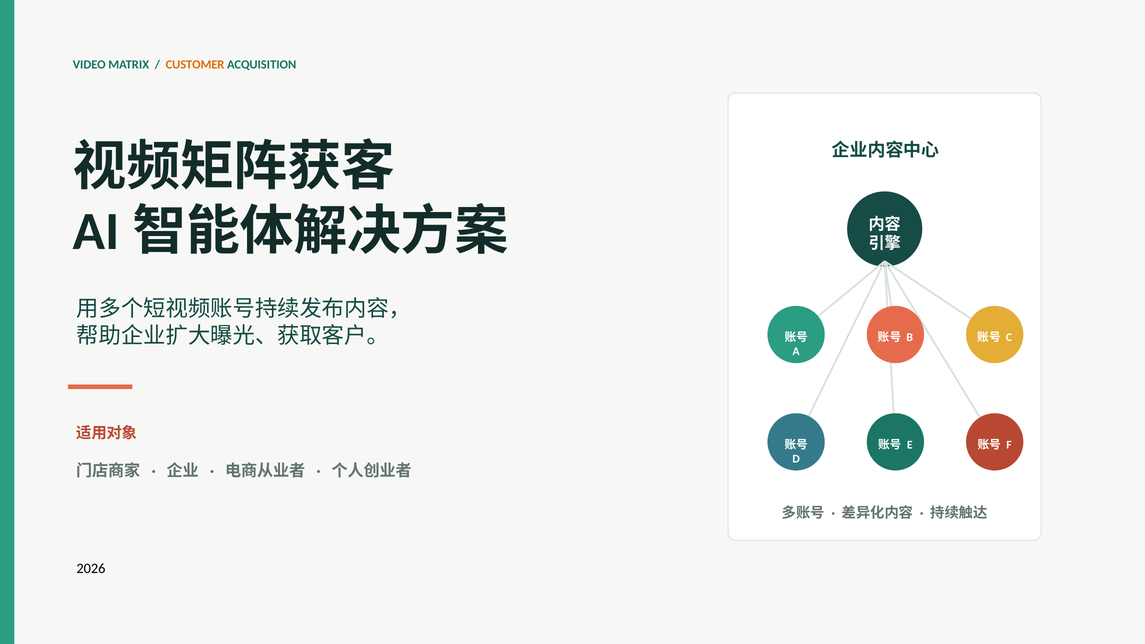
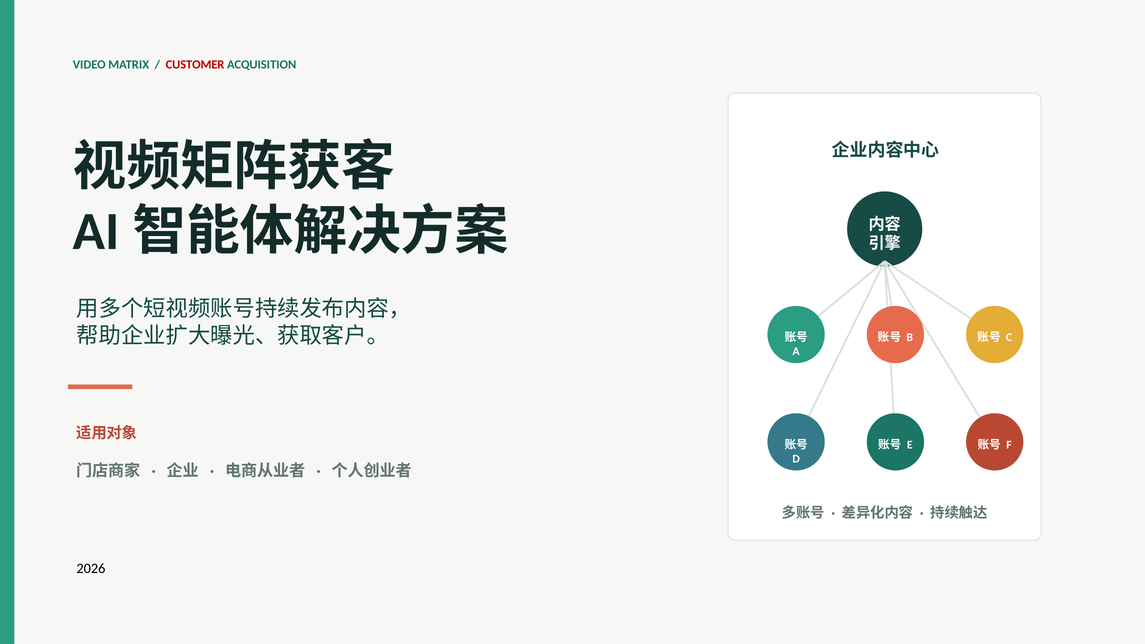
CUSTOMER colour: orange -> red
